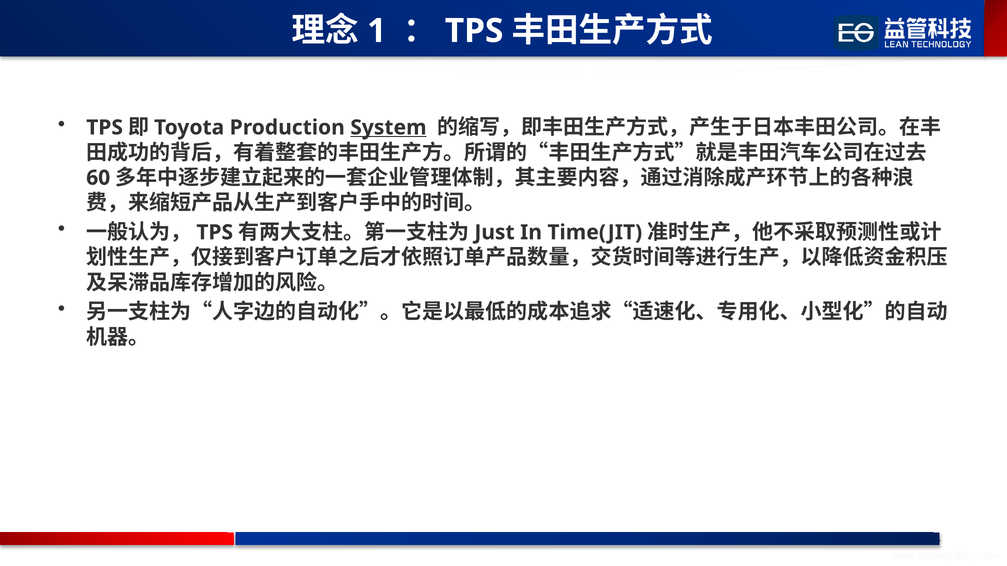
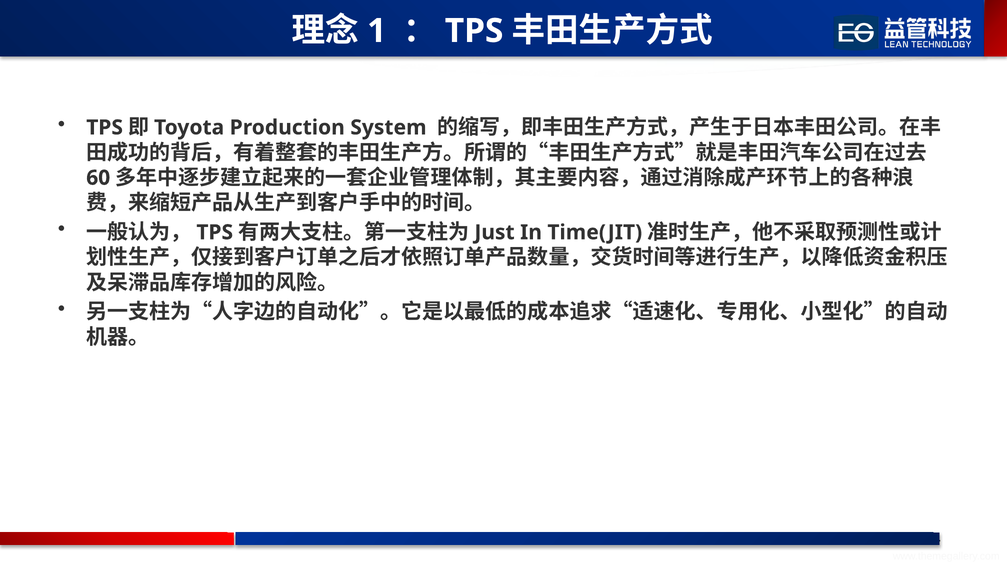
System underline: present -> none
